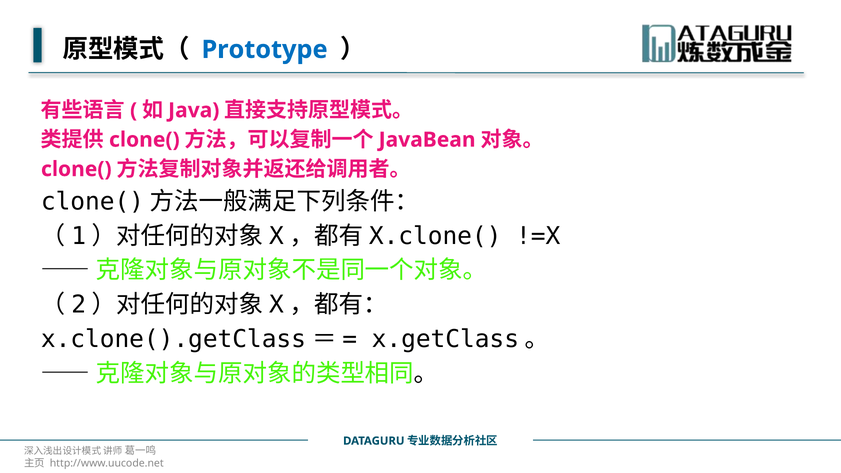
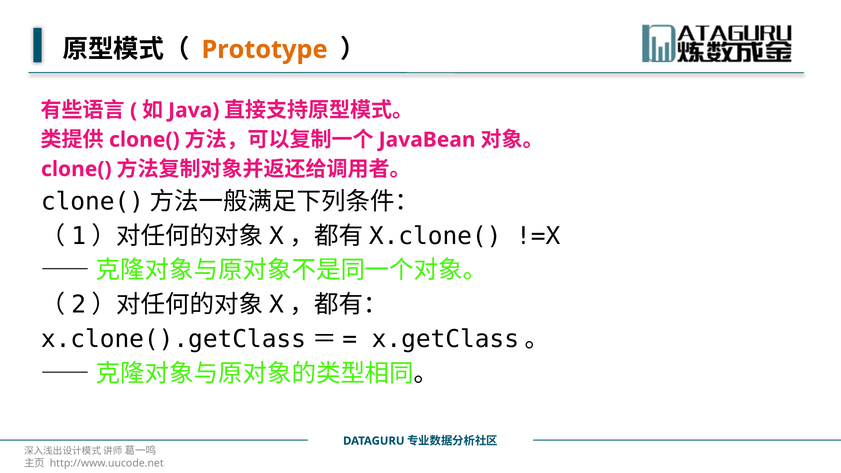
Prototype colour: blue -> orange
